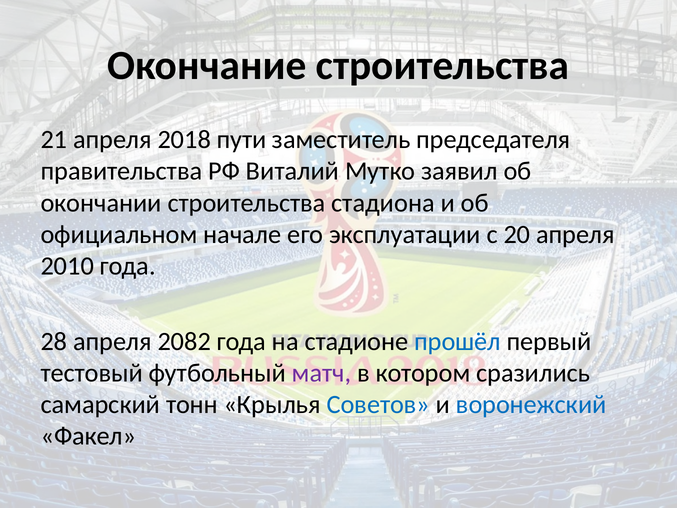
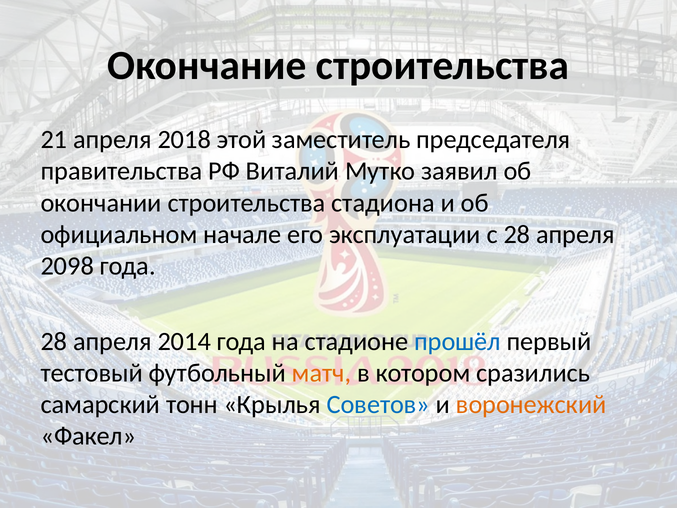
пути: пути -> этой
с 20: 20 -> 28
2010: 2010 -> 2098
2082: 2082 -> 2014
матч colour: purple -> orange
воронежский colour: blue -> orange
